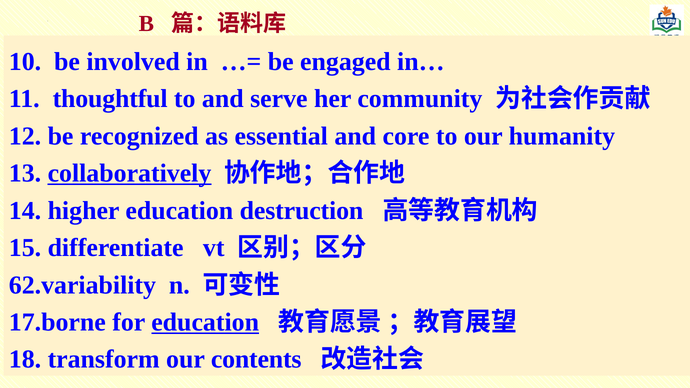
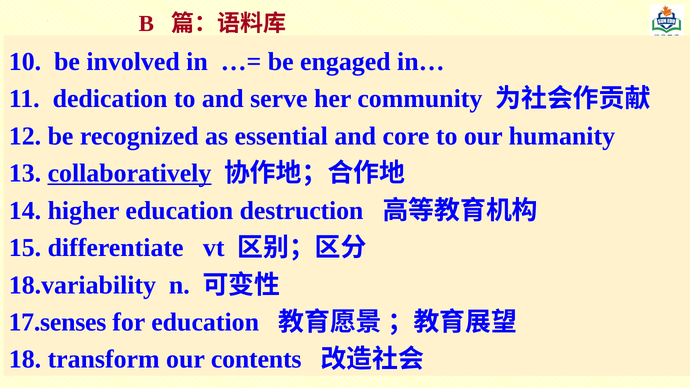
thoughtful: thoughtful -> dedication
62.variability: 62.variability -> 18.variability
17.borne: 17.borne -> 17.senses
education at (205, 322) underline: present -> none
